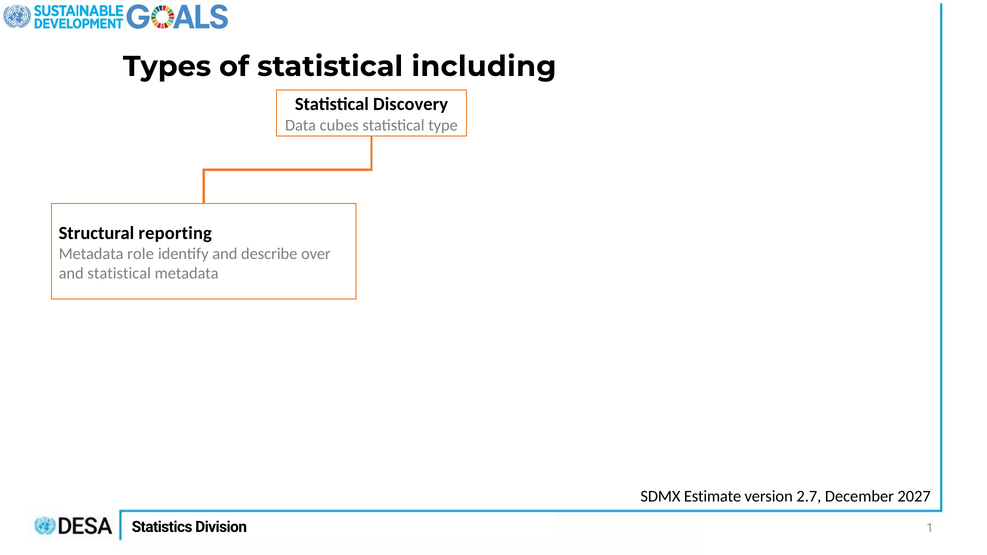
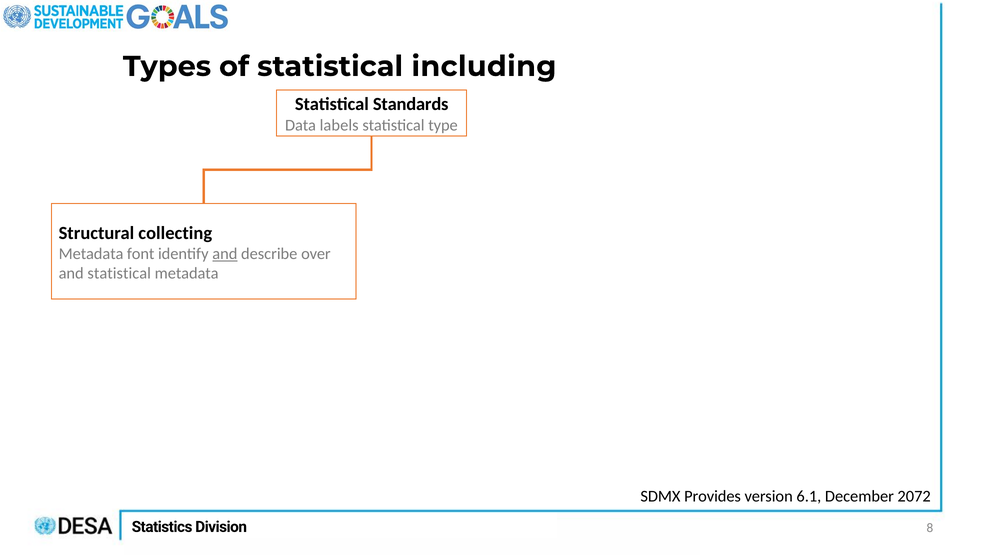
Discovery: Discovery -> Standards
cubes: cubes -> labels
reporting: reporting -> collecting
role: role -> font
and at (225, 254) underline: none -> present
Estimate: Estimate -> Provides
2.7: 2.7 -> 6.1
2027: 2027 -> 2072
1: 1 -> 8
